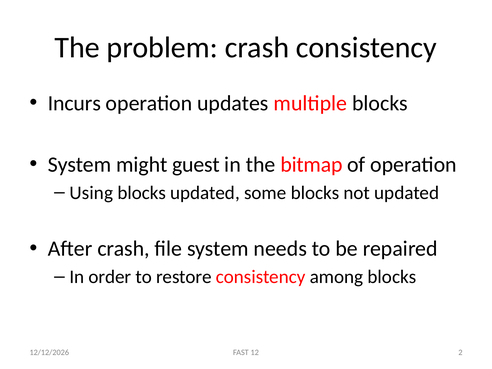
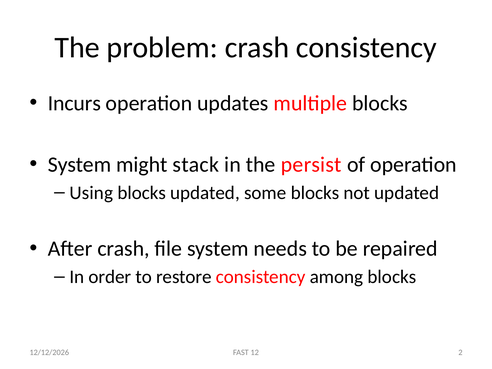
guest: guest -> stack
bitmap: bitmap -> persist
